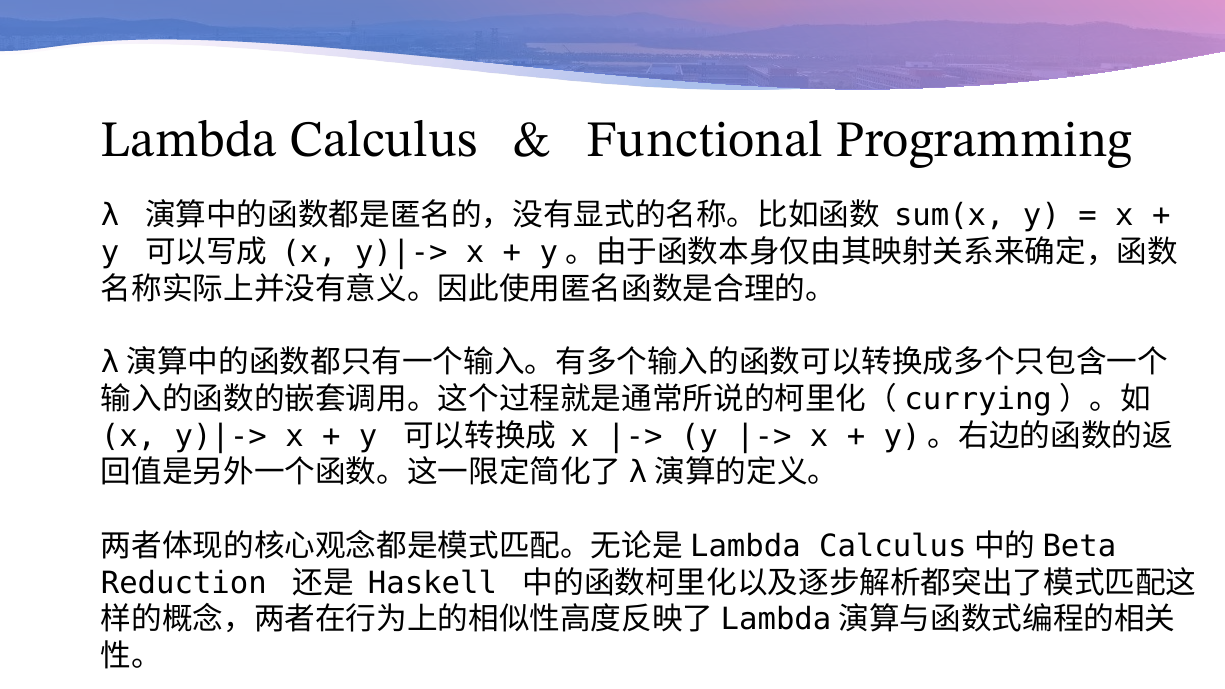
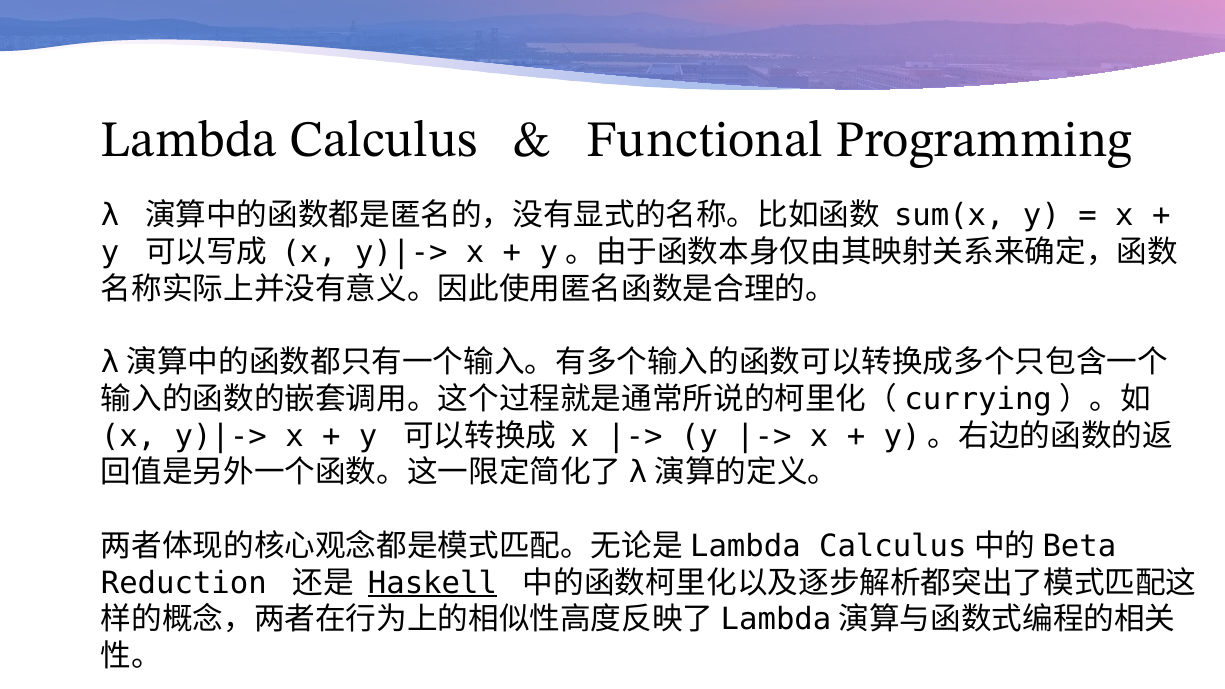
Haskell underline: none -> present
